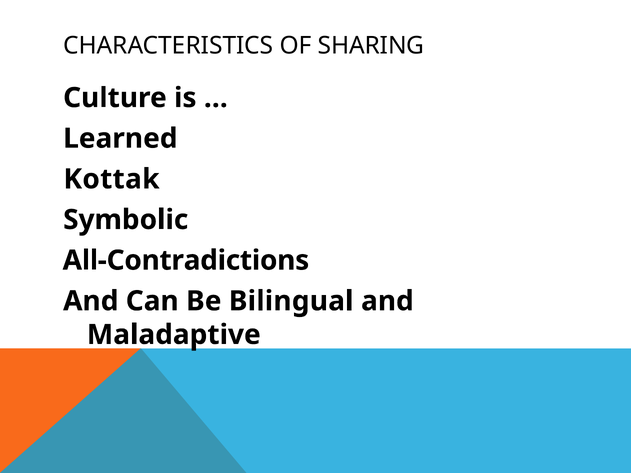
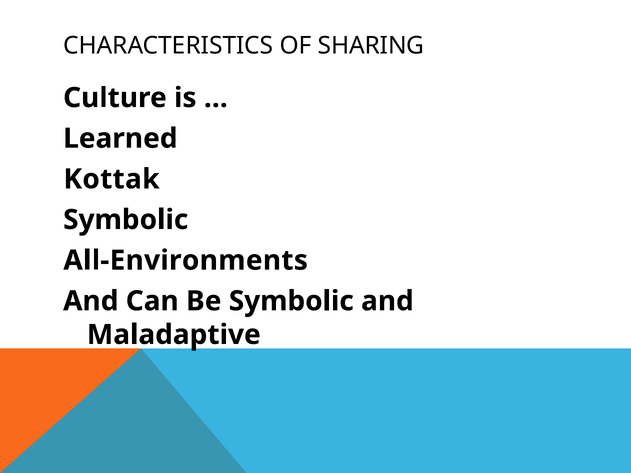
All-Contradictions: All-Contradictions -> All-Environments
Be Bilingual: Bilingual -> Symbolic
